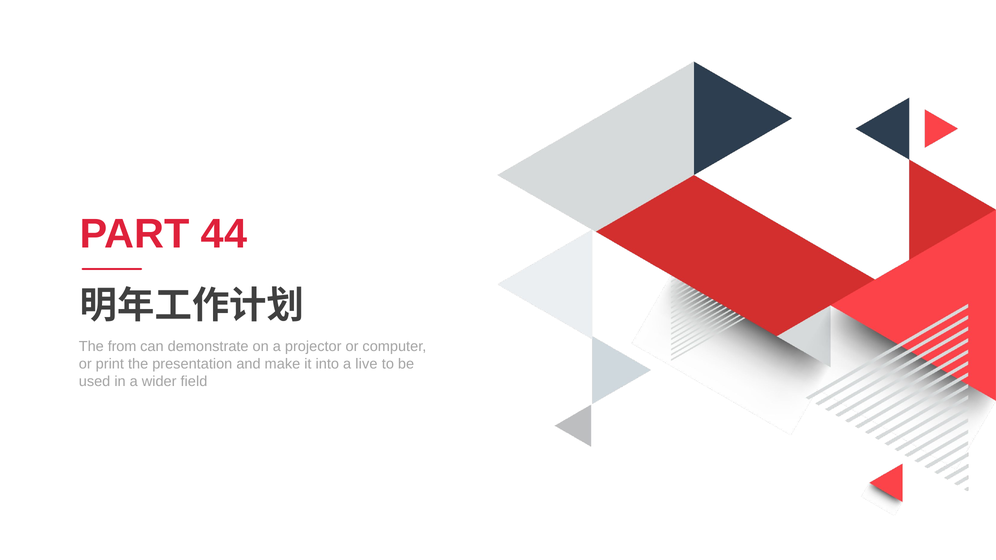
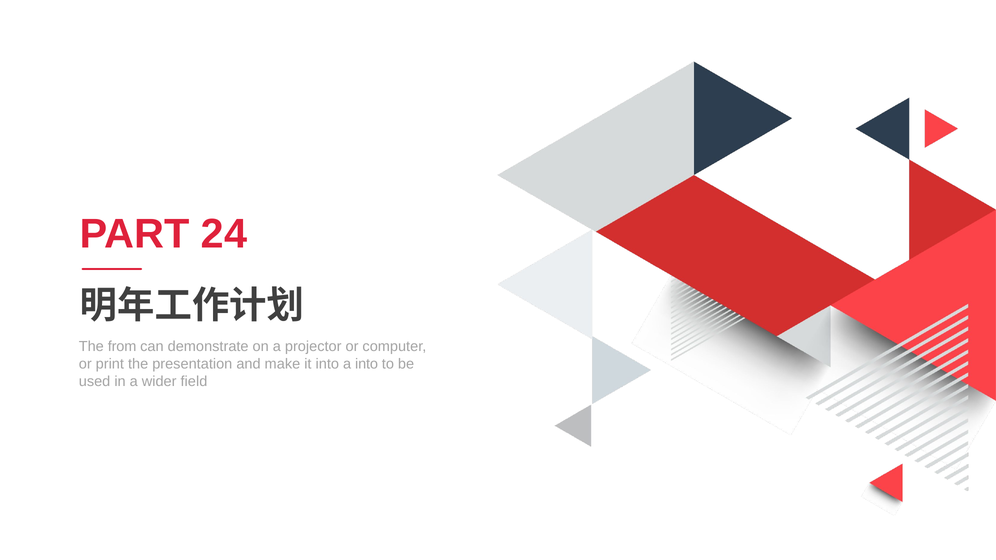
44: 44 -> 24
a live: live -> into
